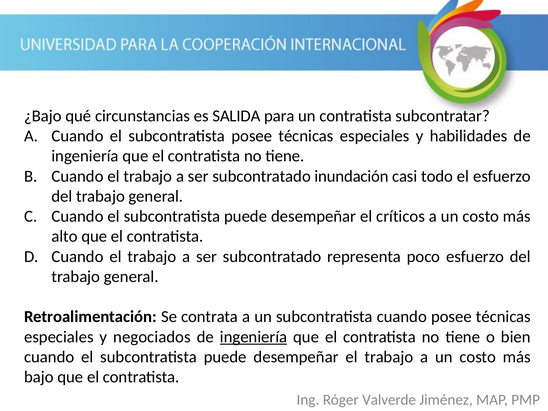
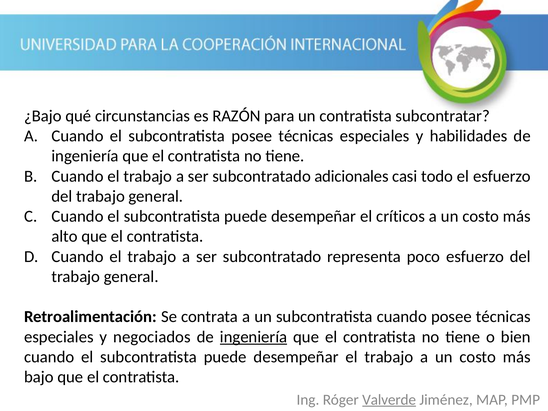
SALIDA: SALIDA -> RAZÓN
inundación: inundación -> adicionales
Valverde underline: none -> present
